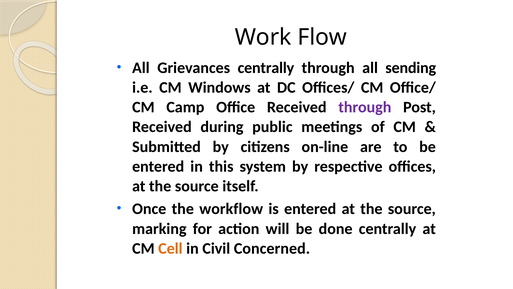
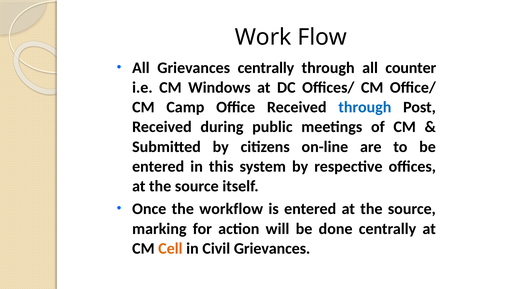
sending: sending -> counter
through at (365, 107) colour: purple -> blue
Civil Concerned: Concerned -> Grievances
